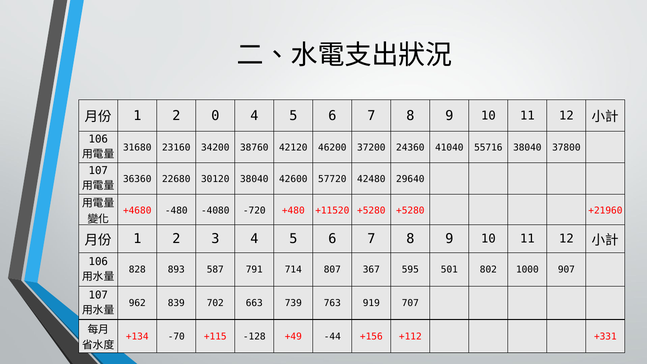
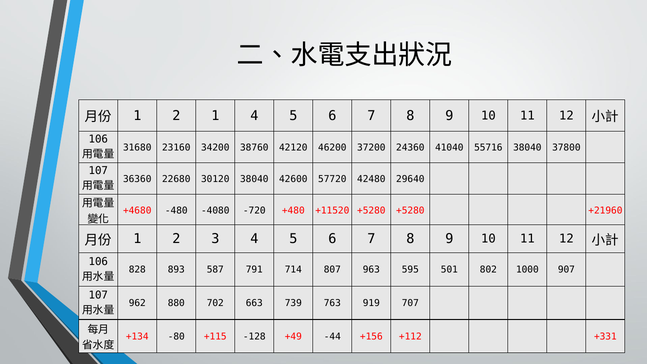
2 0: 0 -> 1
367: 367 -> 963
839: 839 -> 880
-70: -70 -> -80
